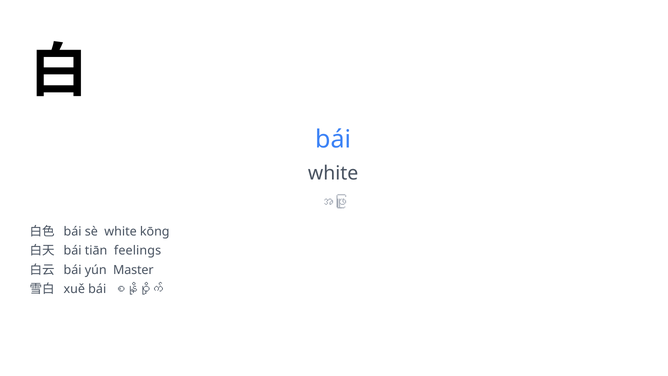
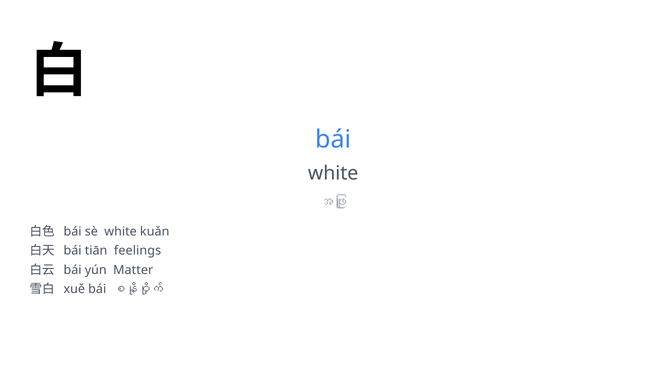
kōng: kōng -> kuǎn
Master: Master -> Matter
